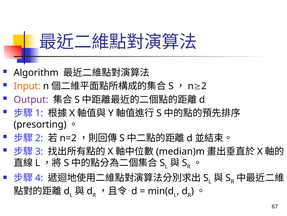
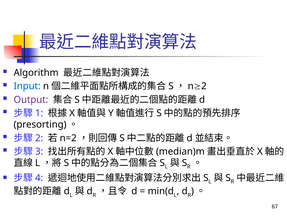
Input colour: orange -> blue
